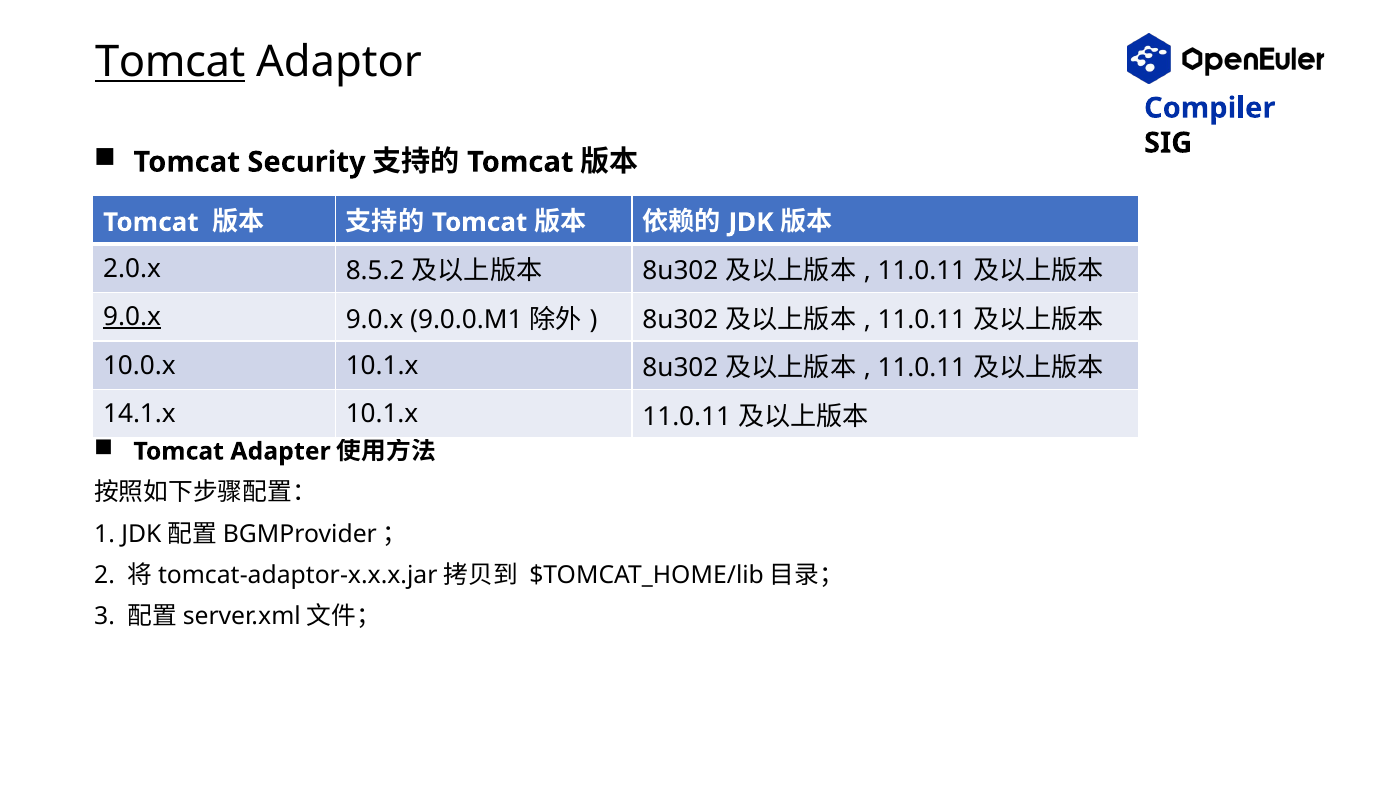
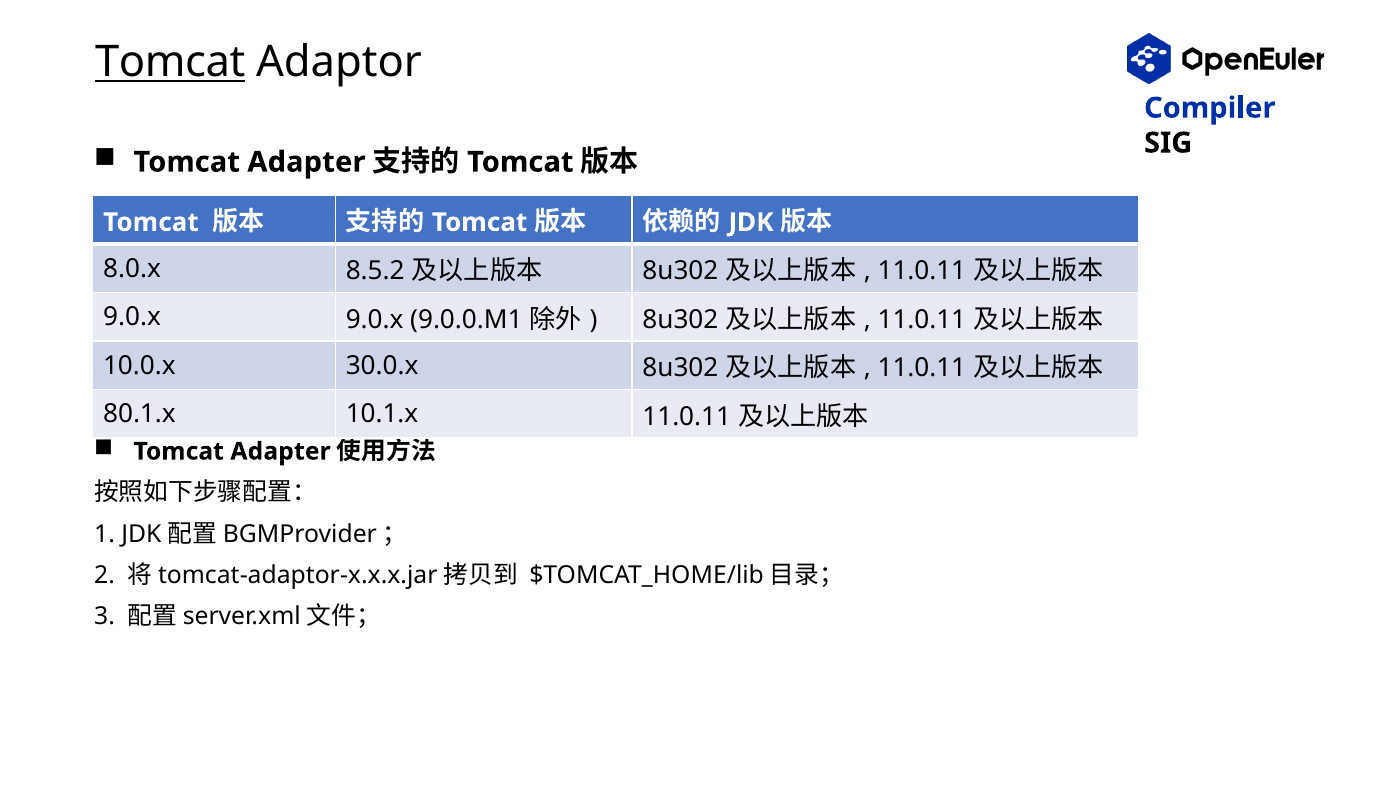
Security at (306, 162): Security -> Adapter
2.0.x: 2.0.x -> 8.0.x
9.0.x at (132, 317) underline: present -> none
10.0.x 10.1.x: 10.1.x -> 30.0.x
14.1.x: 14.1.x -> 80.1.x
